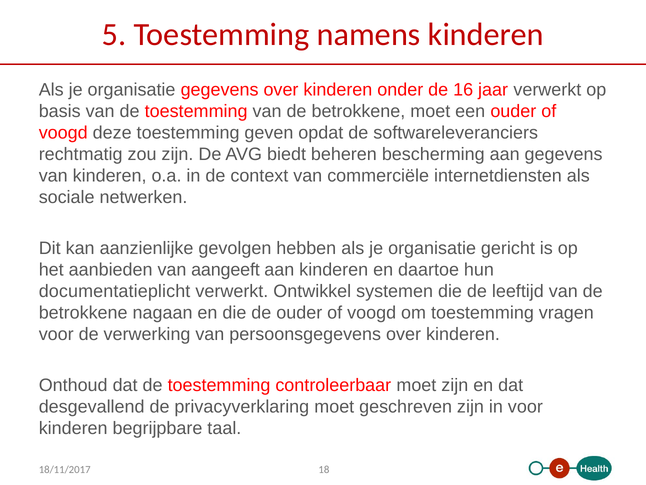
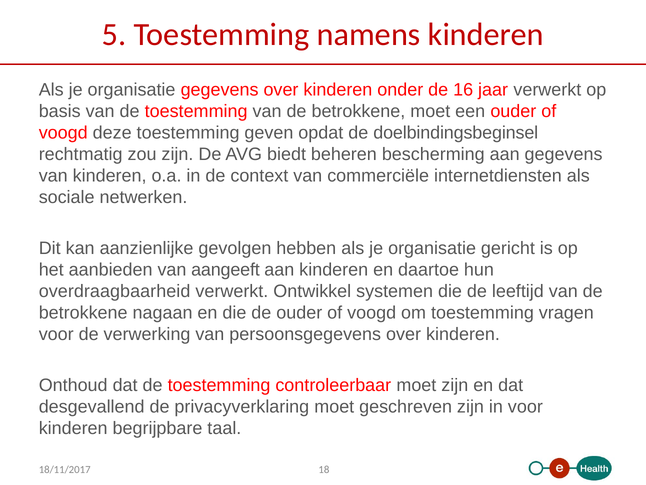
softwareleveranciers: softwareleveranciers -> doelbindingsbeginsel
documentatieplicht: documentatieplicht -> overdraagbaarheid
